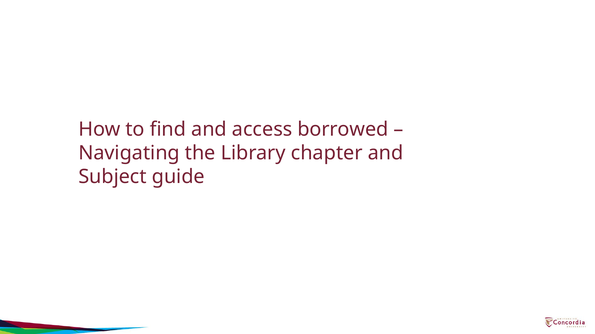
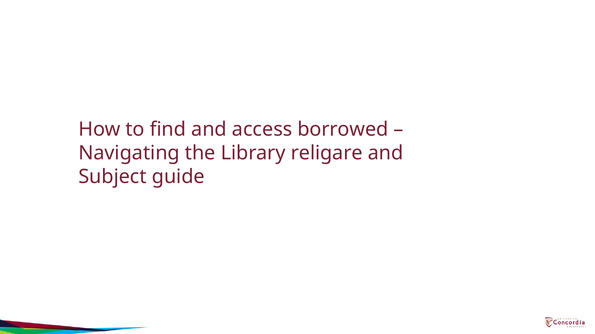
chapter: chapter -> religare
